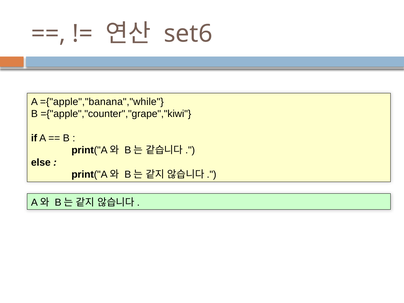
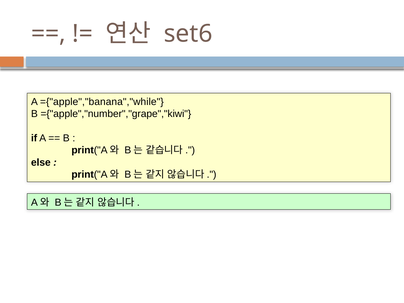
={"apple","counter","grape","kiwi: ={"apple","counter","grape","kiwi -> ={"apple","number","grape","kiwi
